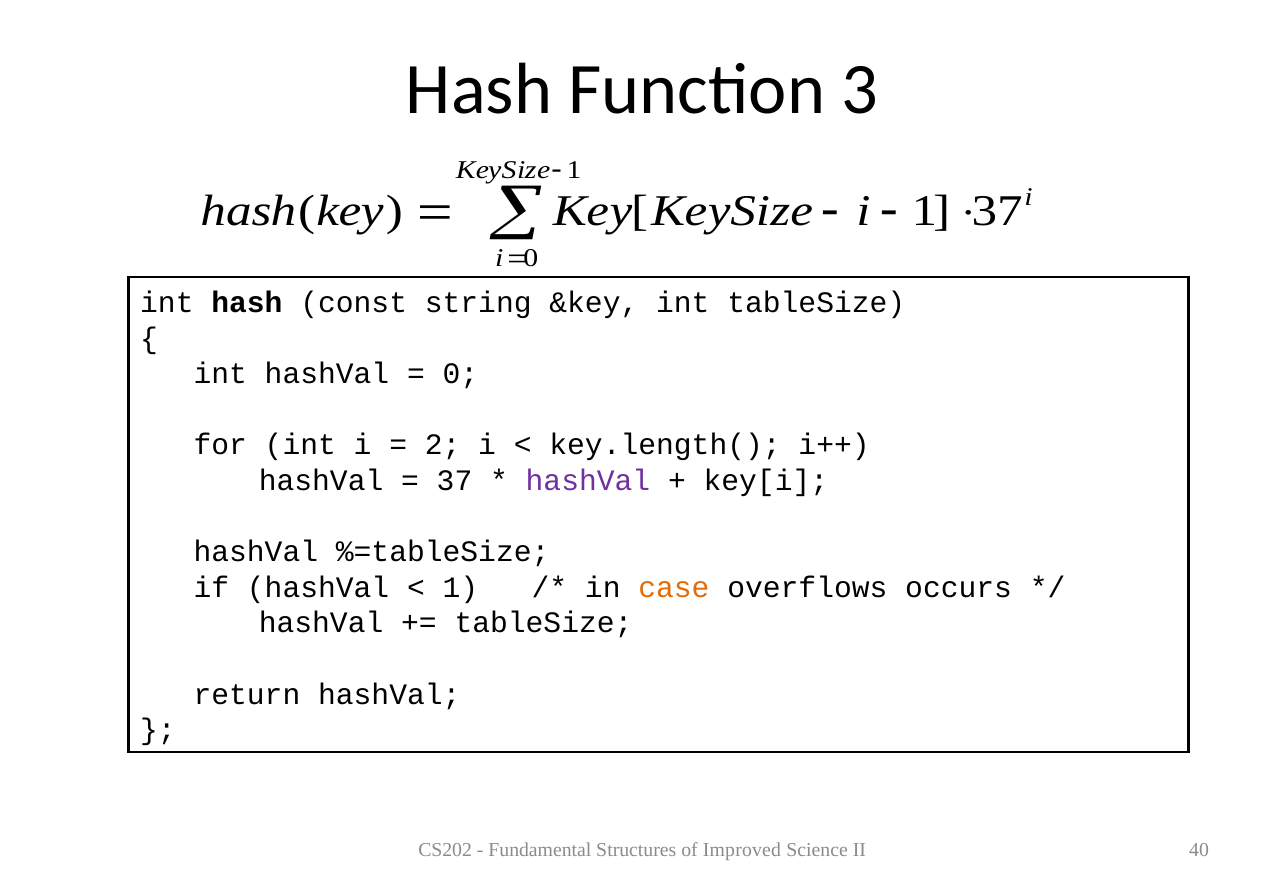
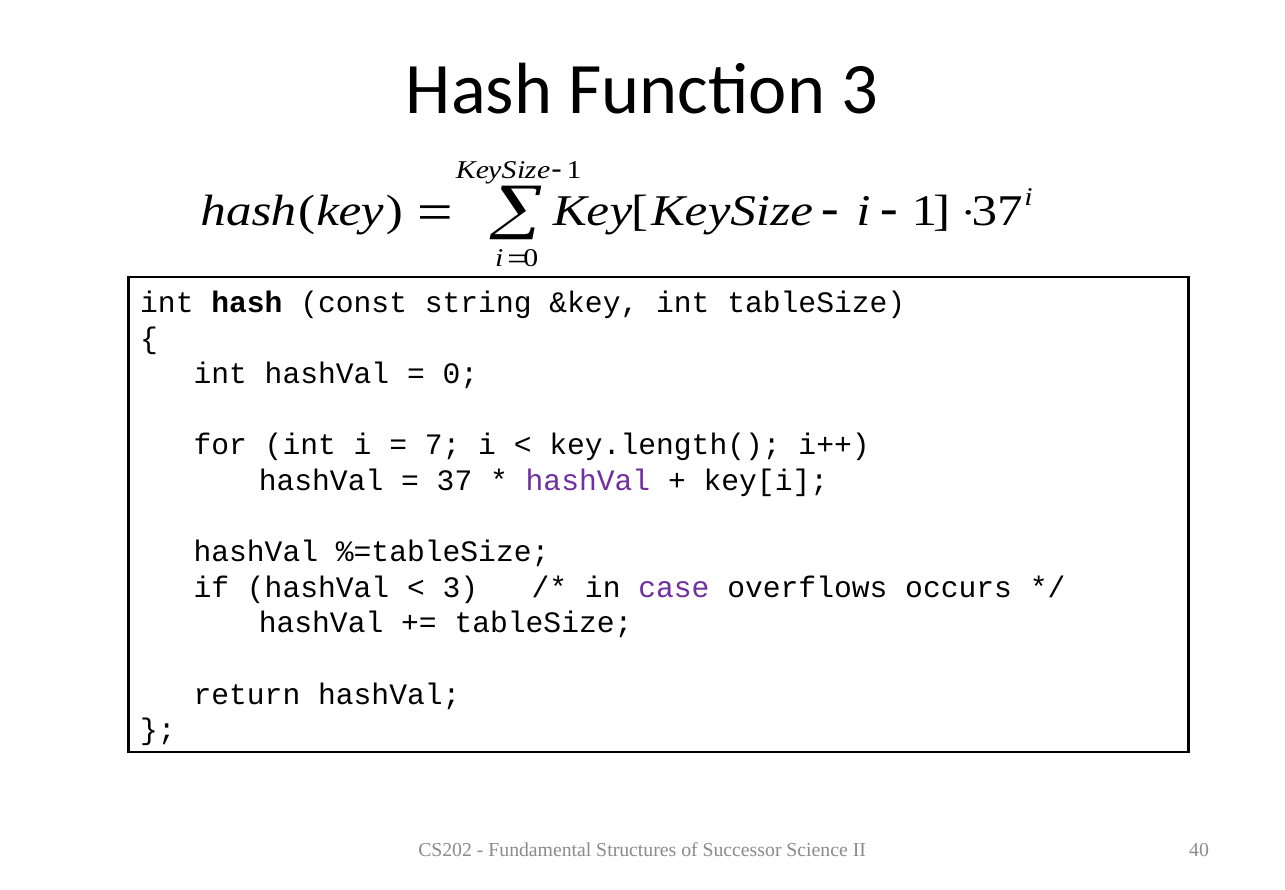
2: 2 -> 7
1 at (460, 587): 1 -> 3
case colour: orange -> purple
Improved: Improved -> Successor
